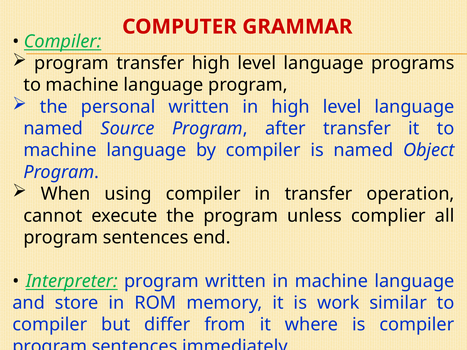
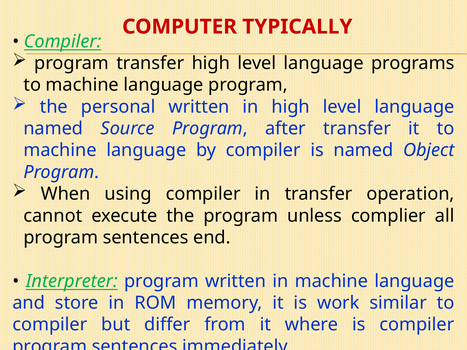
GRAMMAR: GRAMMAR -> TYPICALLY
